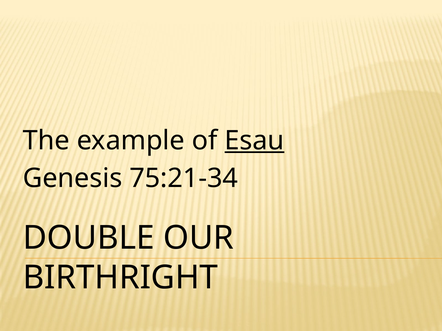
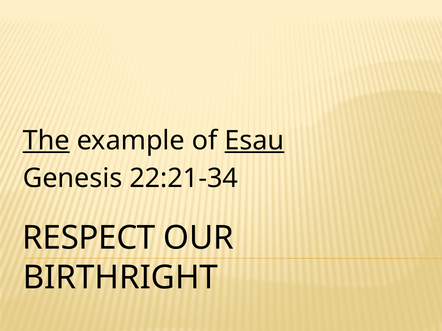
The underline: none -> present
75:21-34: 75:21-34 -> 22:21-34
DOUBLE: DOUBLE -> RESPECT
